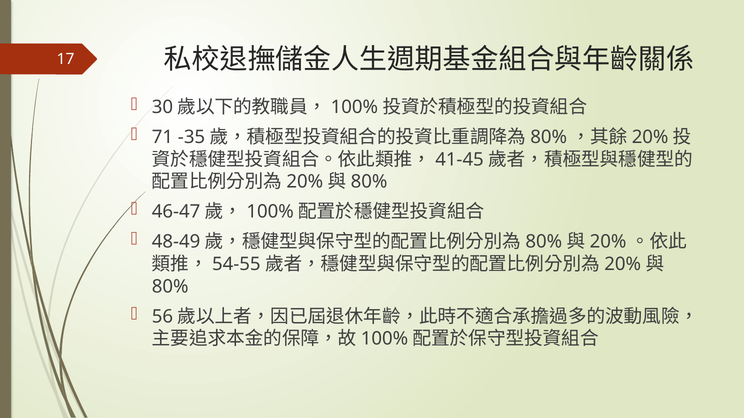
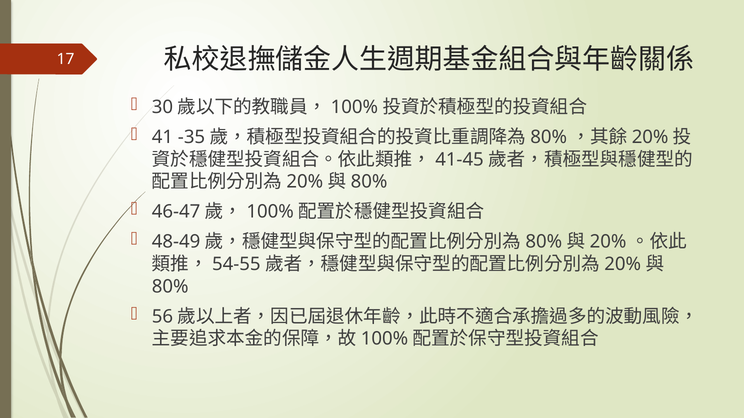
71: 71 -> 41
